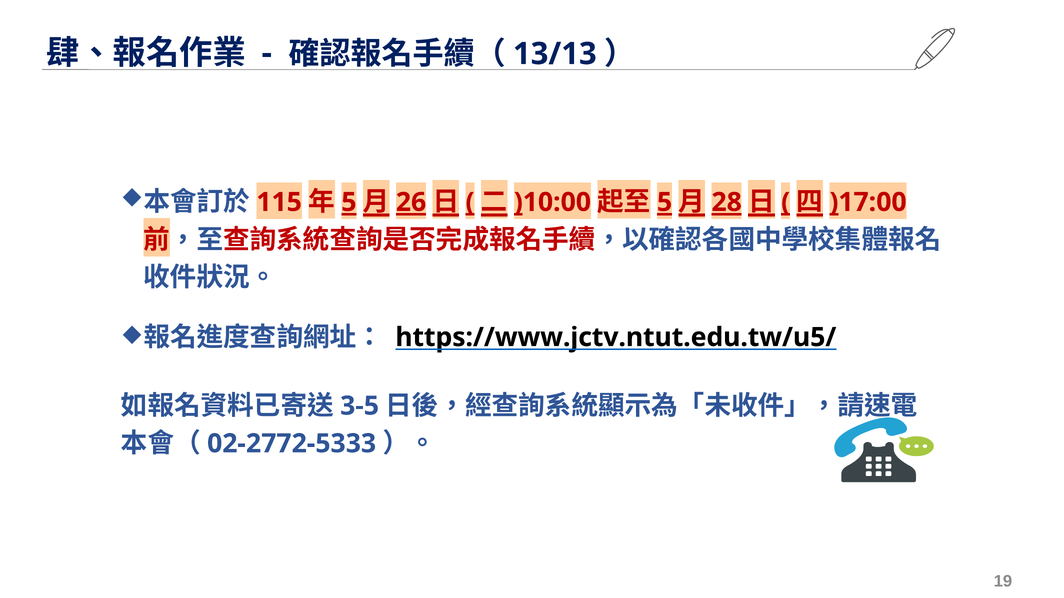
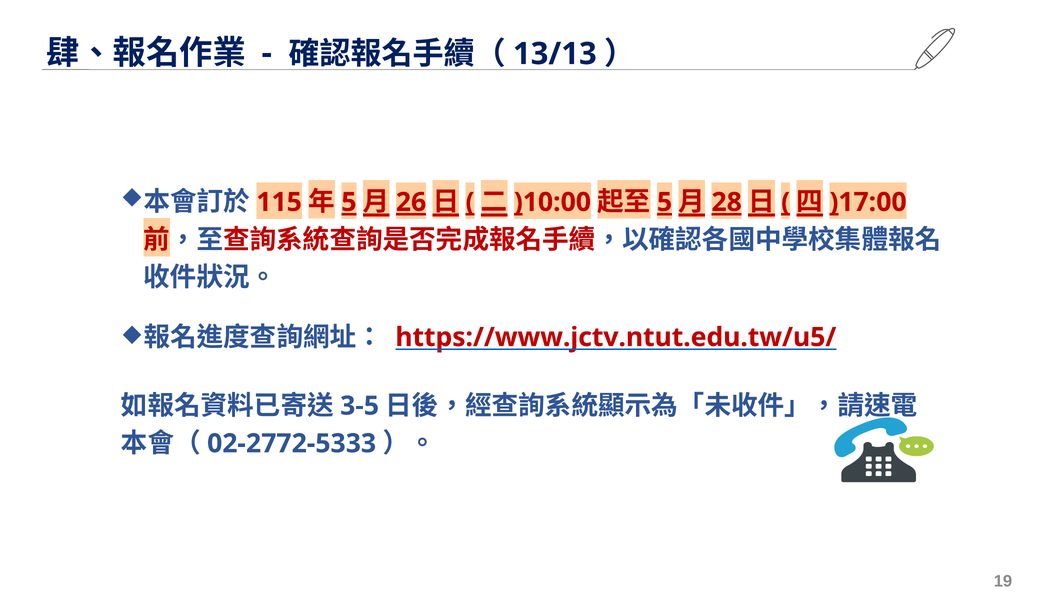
https://www.jctv.ntut.edu.tw/u5/ colour: black -> red
